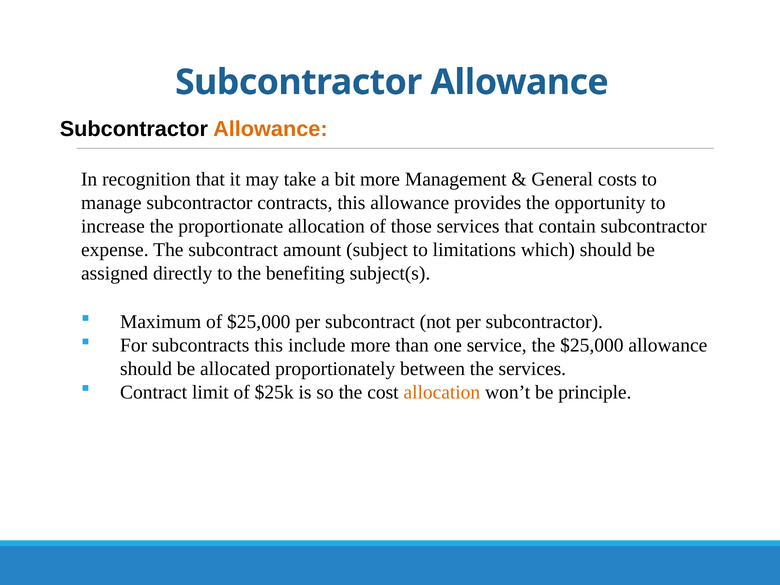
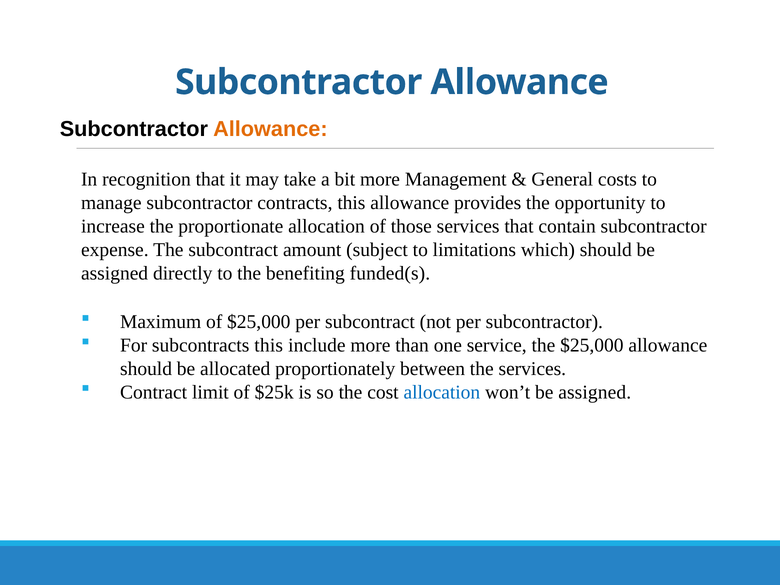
subject(s: subject(s -> funded(s
allocation at (442, 392) colour: orange -> blue
won’t be principle: principle -> assigned
